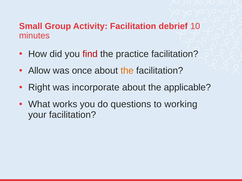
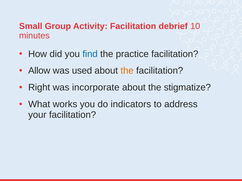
find colour: red -> blue
once: once -> used
applicable: applicable -> stigmatize
questions: questions -> indicators
working: working -> address
